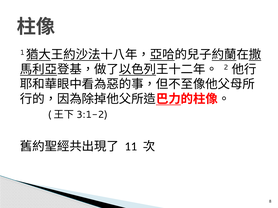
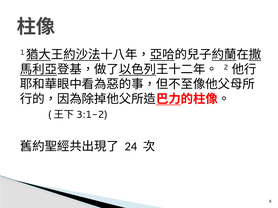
11: 11 -> 24
